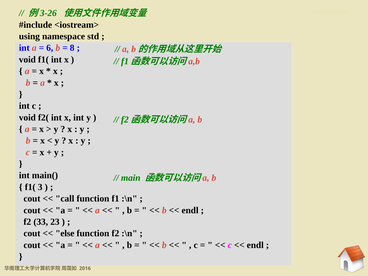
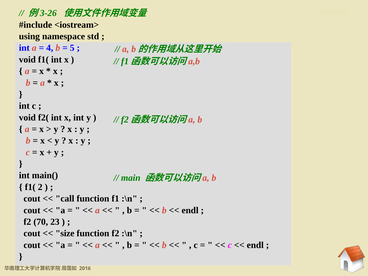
6: 6 -> 4
8: 8 -> 5
3: 3 -> 2
33: 33 -> 70
else: else -> size
